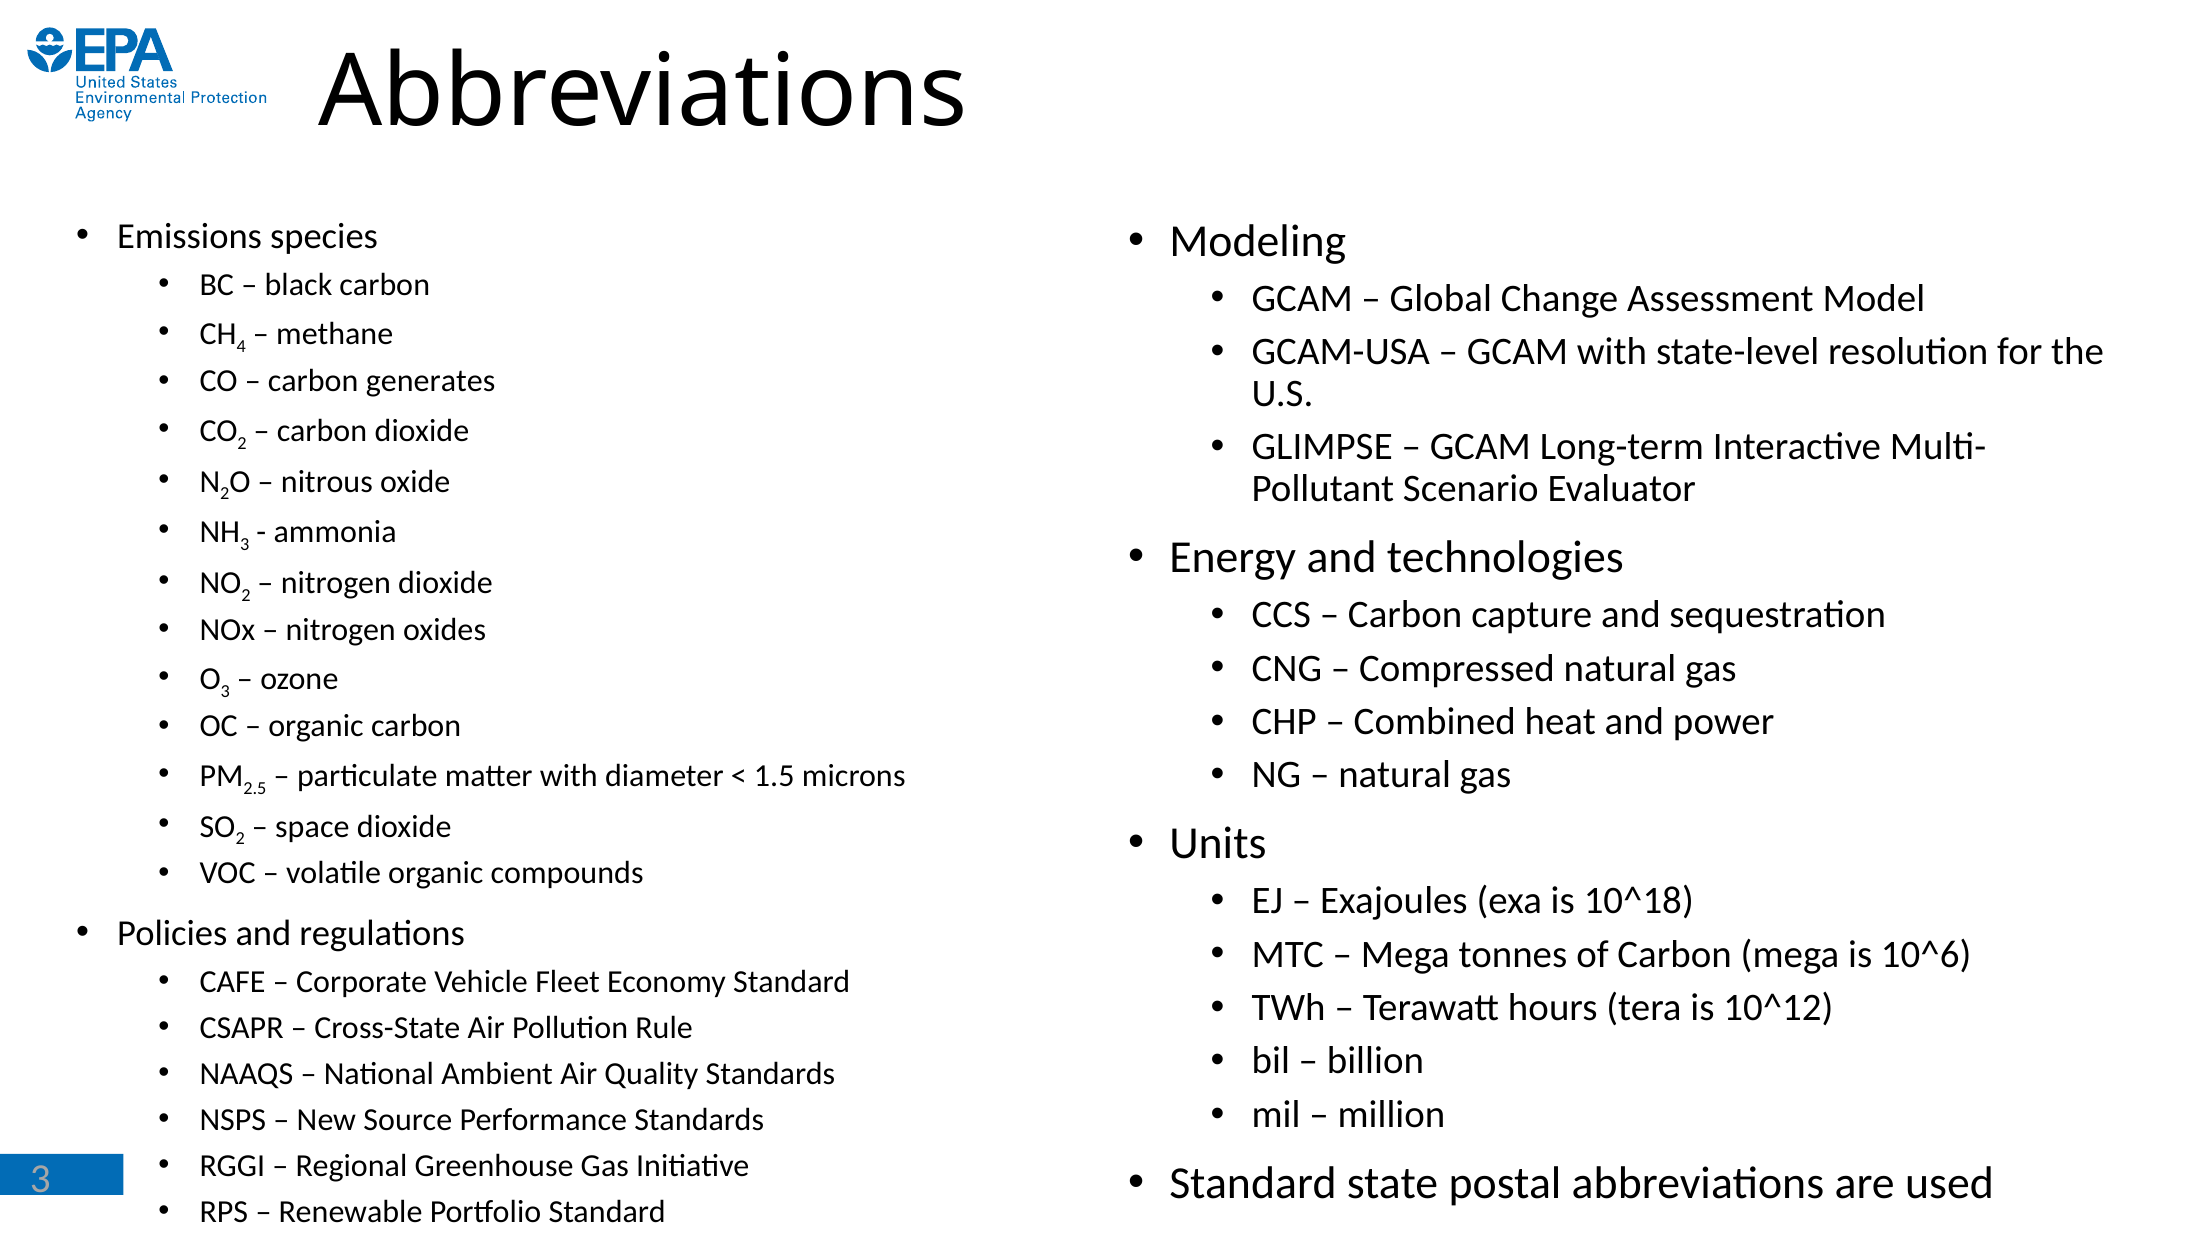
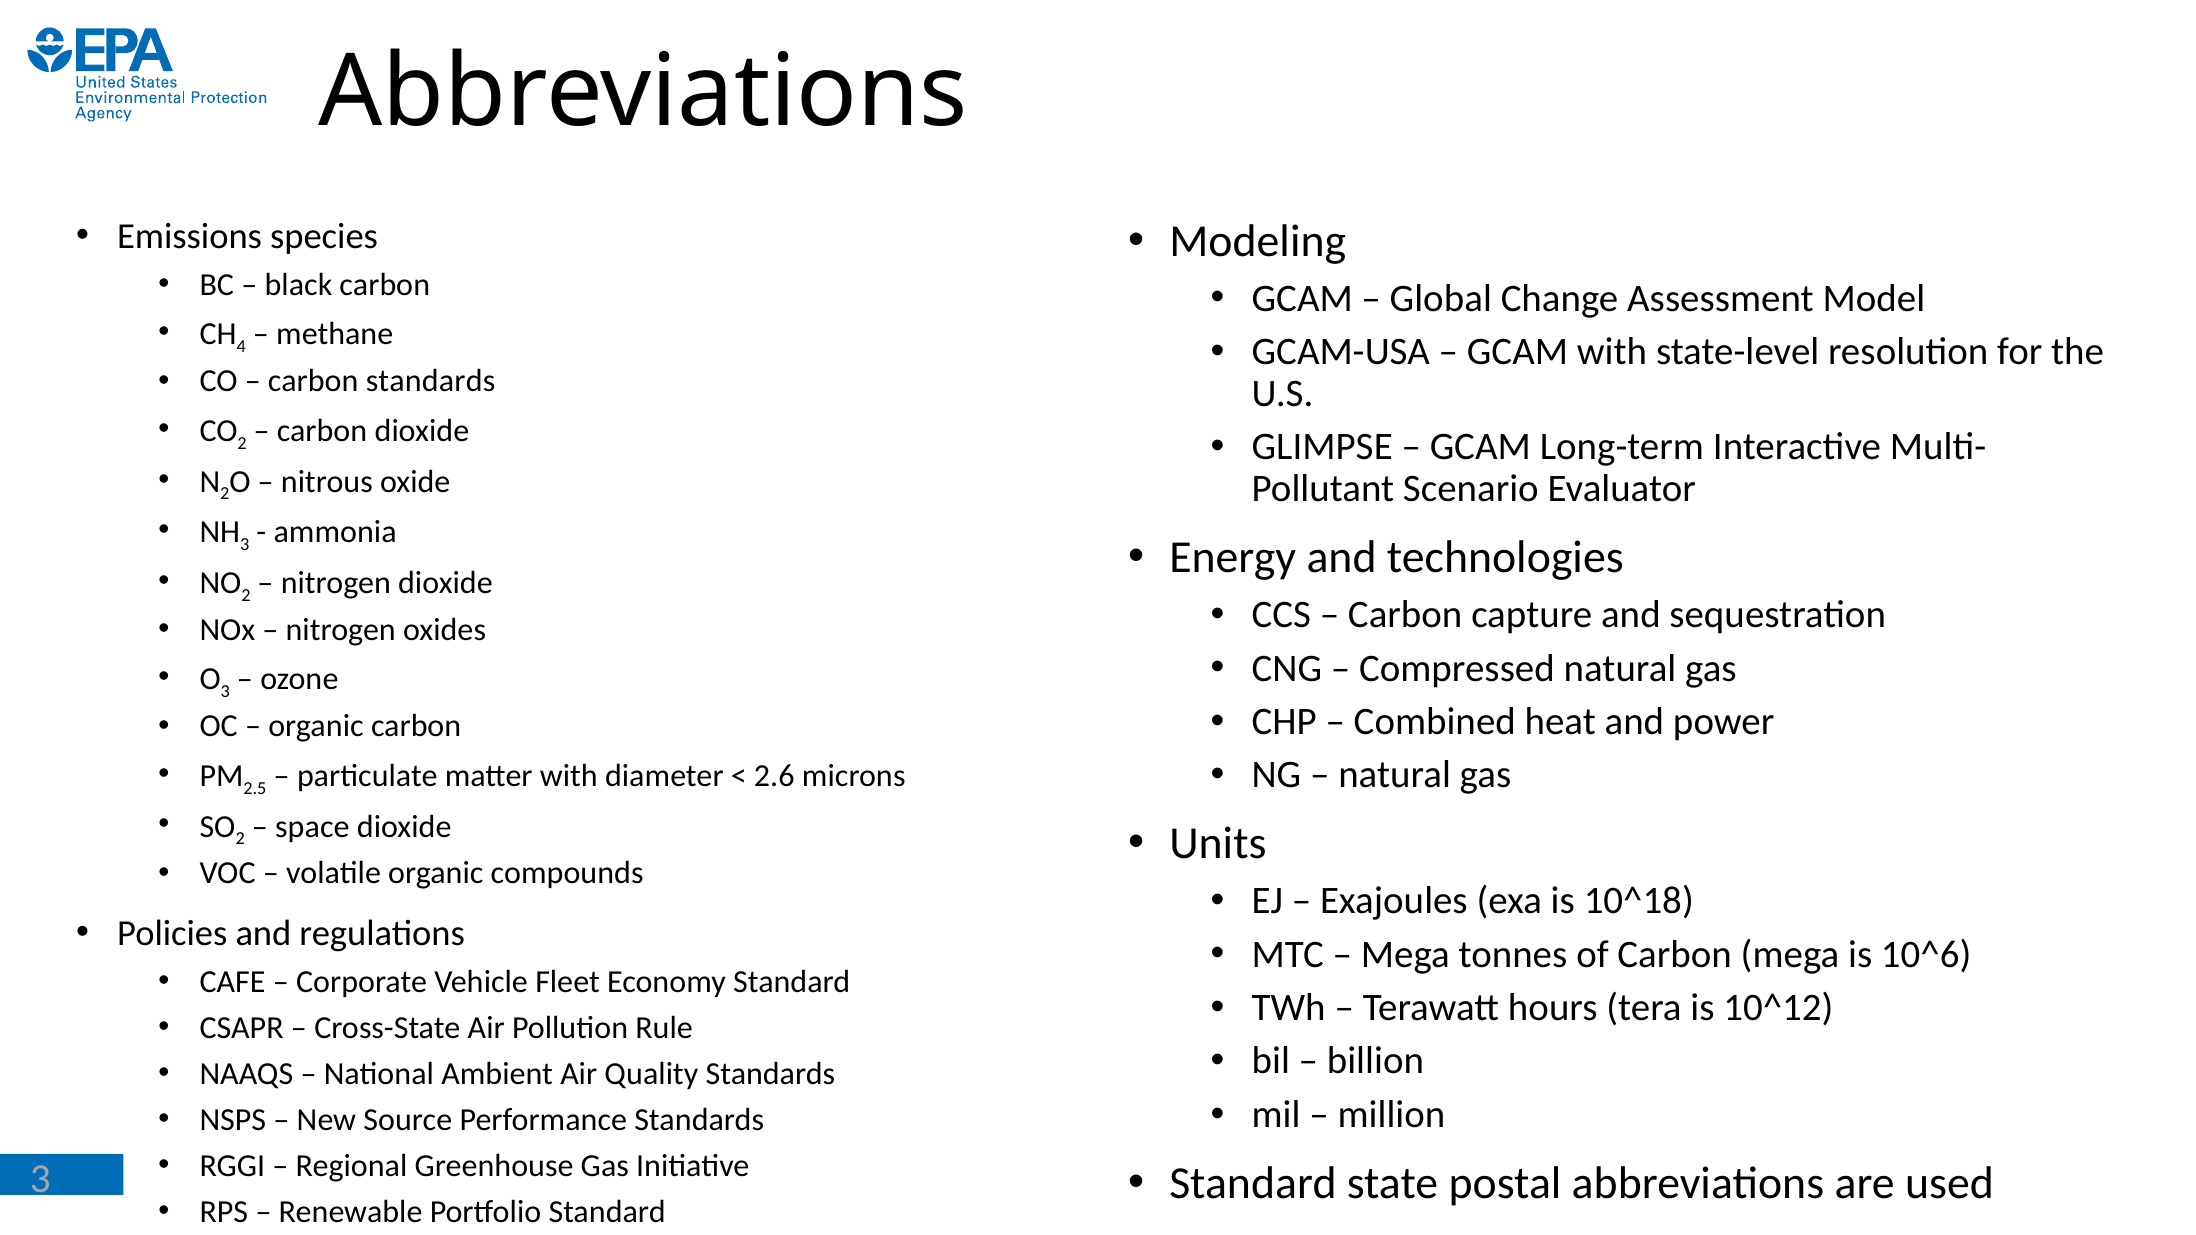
carbon generates: generates -> standards
1.5: 1.5 -> 2.6
